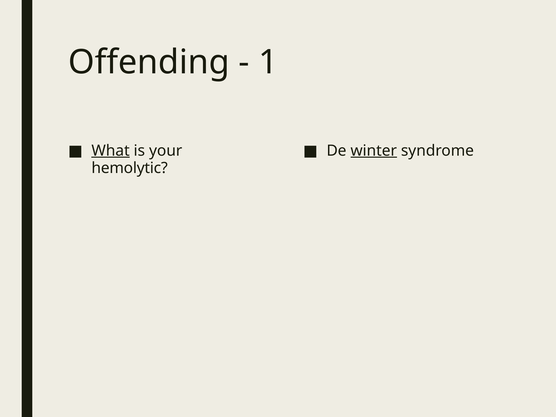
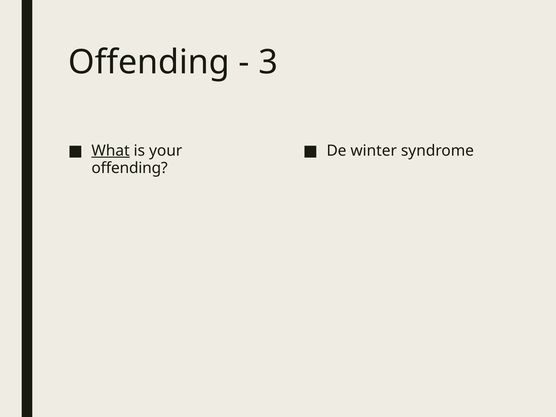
1: 1 -> 3
winter underline: present -> none
hemolytic at (130, 168): hemolytic -> offending
